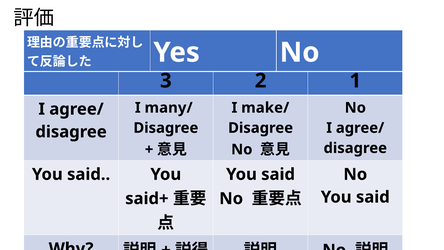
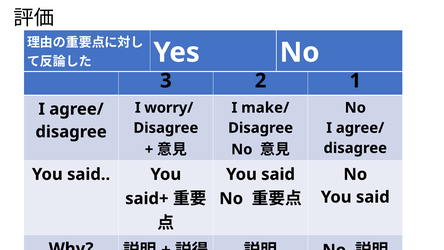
many/: many/ -> worry/
